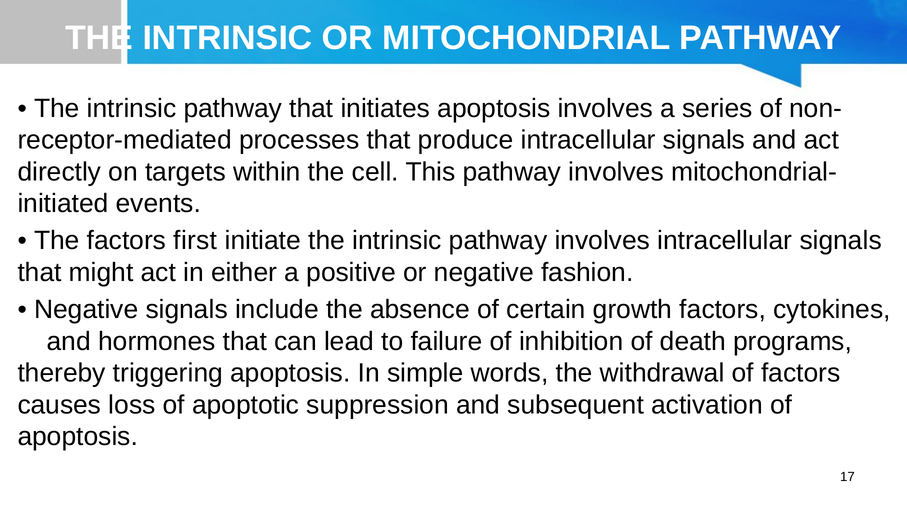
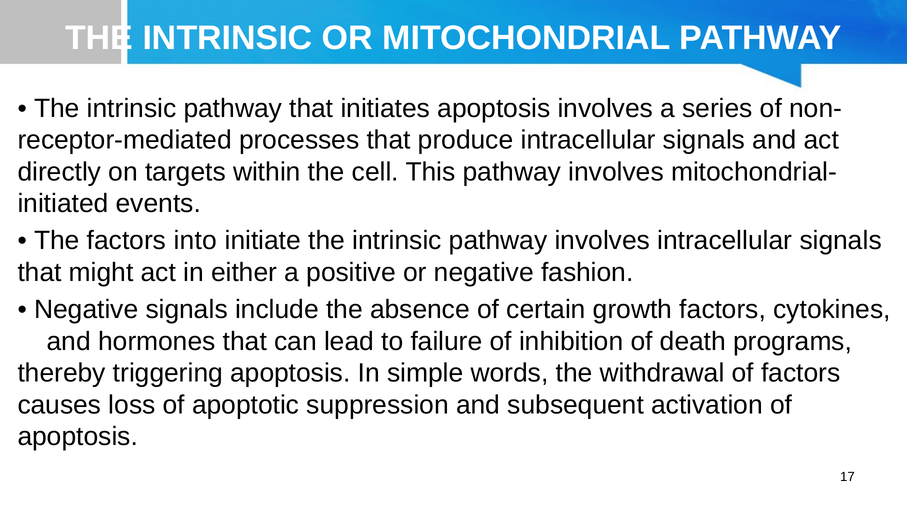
first: first -> into
